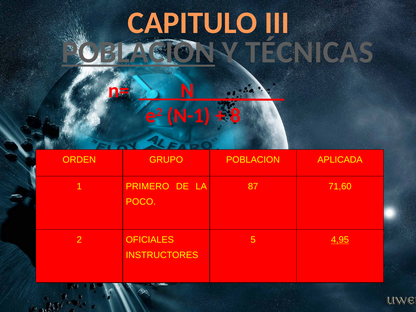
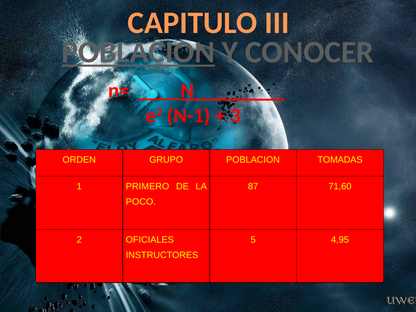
TÉCNICAS: TÉCNICAS -> CONOCER
8: 8 -> 3
APLICADA: APLICADA -> TOMADAS
4,95 underline: present -> none
